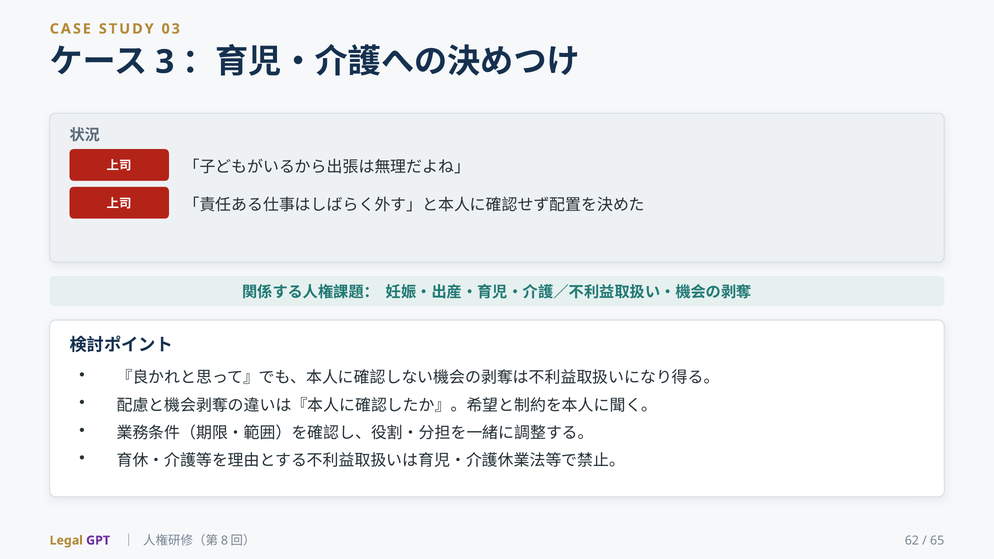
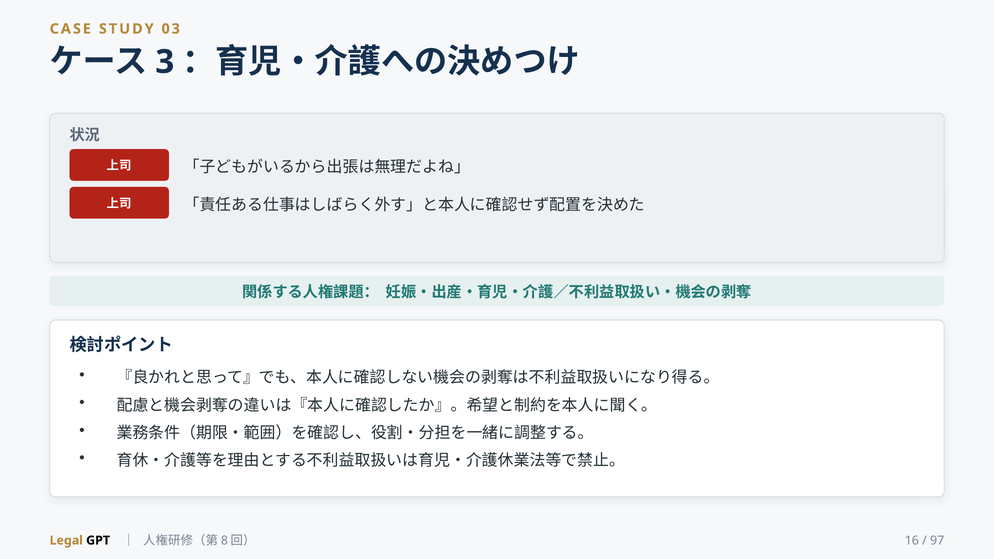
GPT colour: purple -> black
62: 62 -> 16
65: 65 -> 97
